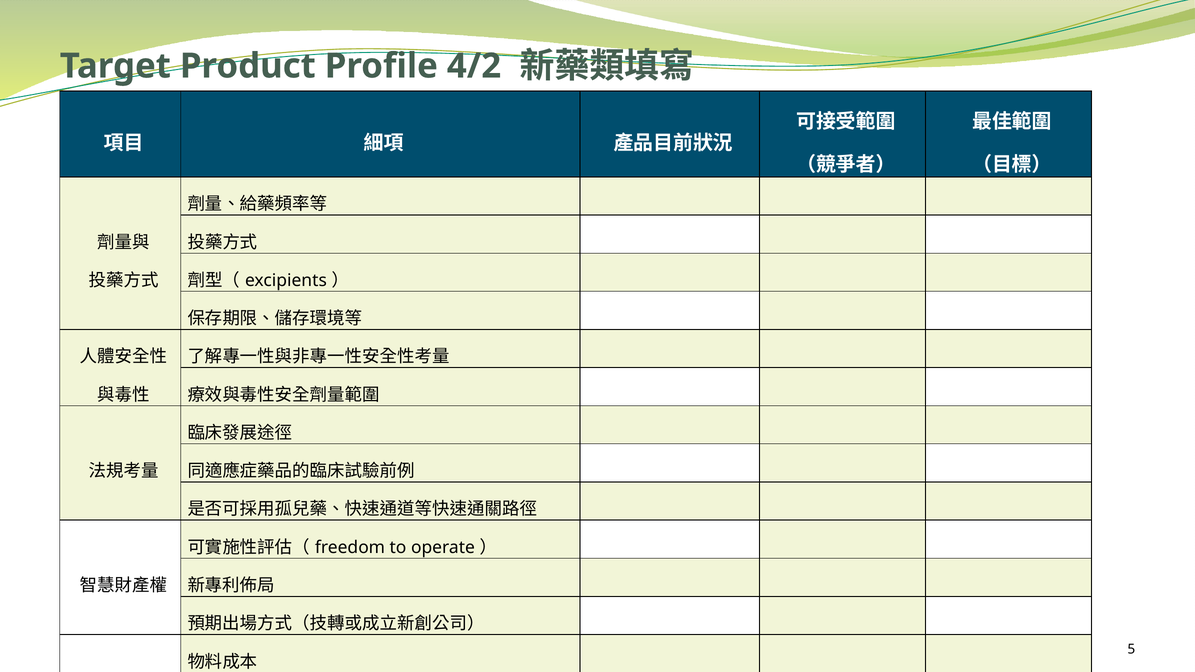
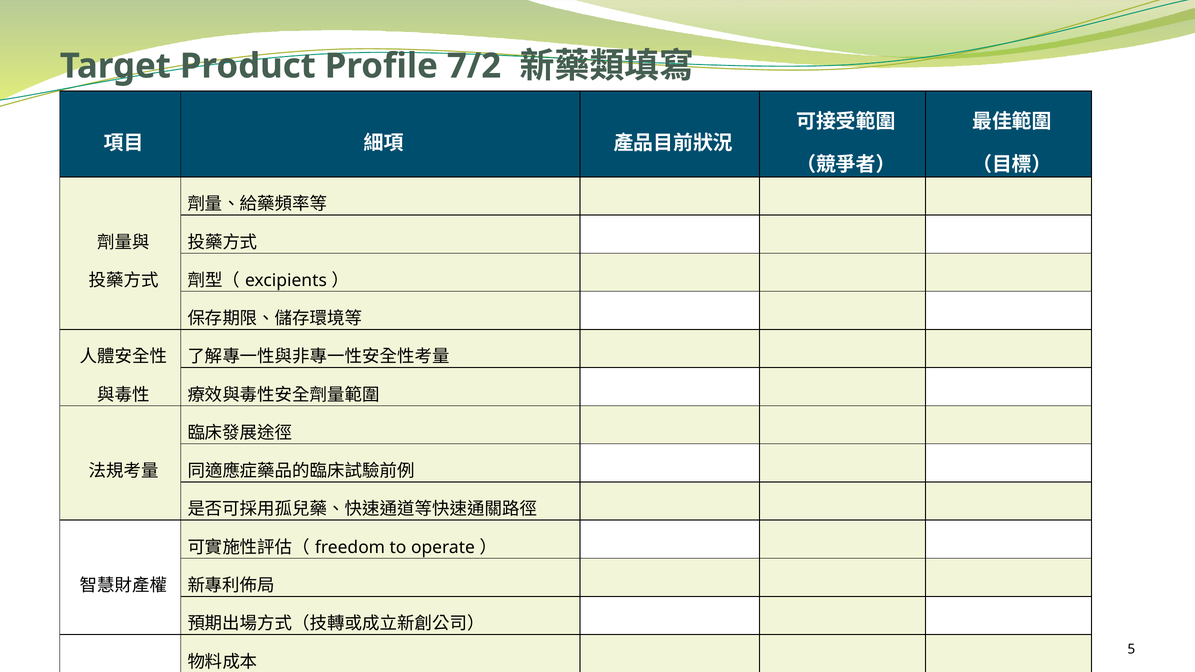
4/2: 4/2 -> 7/2
